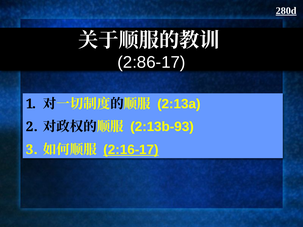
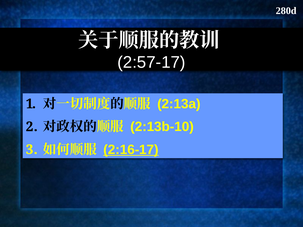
280d underline: present -> none
2:86-17: 2:86-17 -> 2:57-17
2:13b-93: 2:13b-93 -> 2:13b-10
